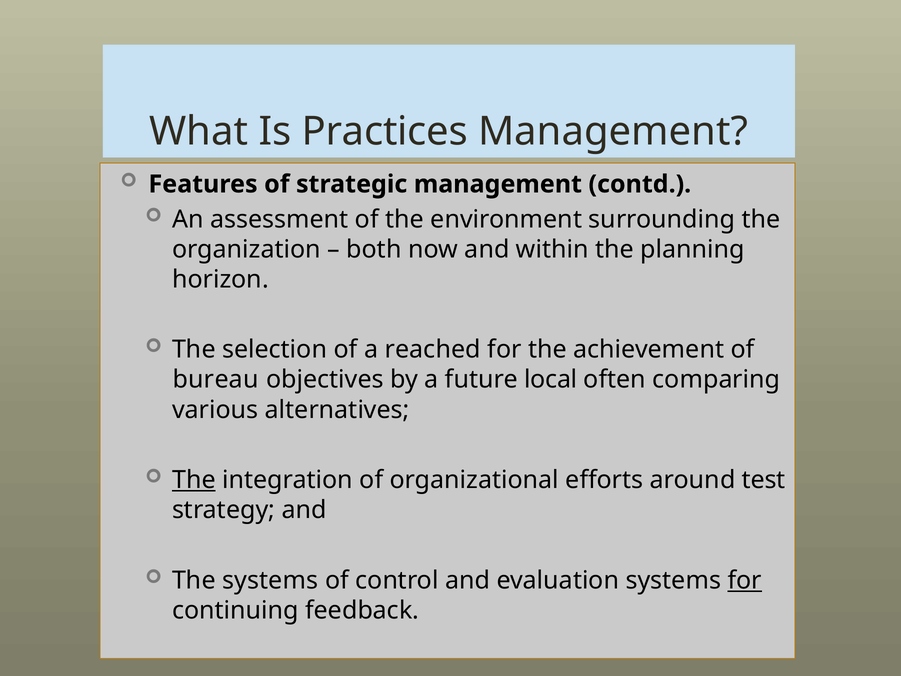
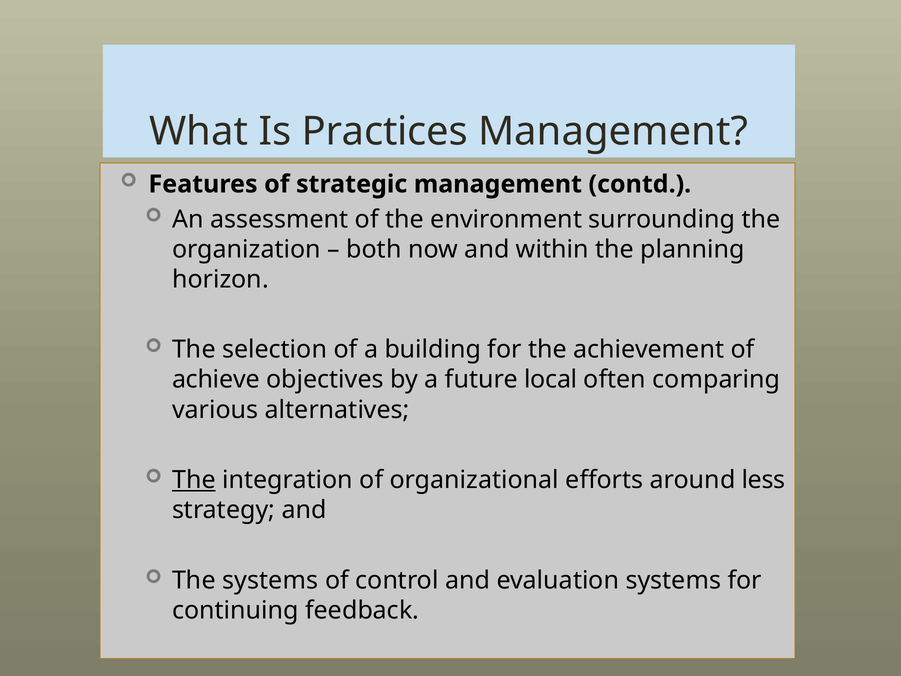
reached: reached -> building
bureau: bureau -> achieve
test: test -> less
for at (745, 580) underline: present -> none
